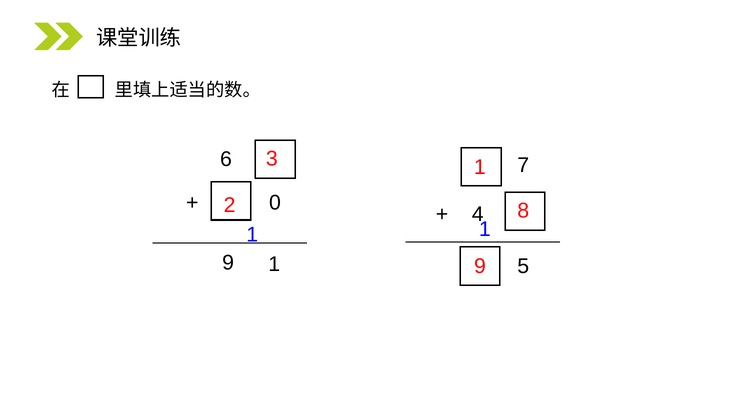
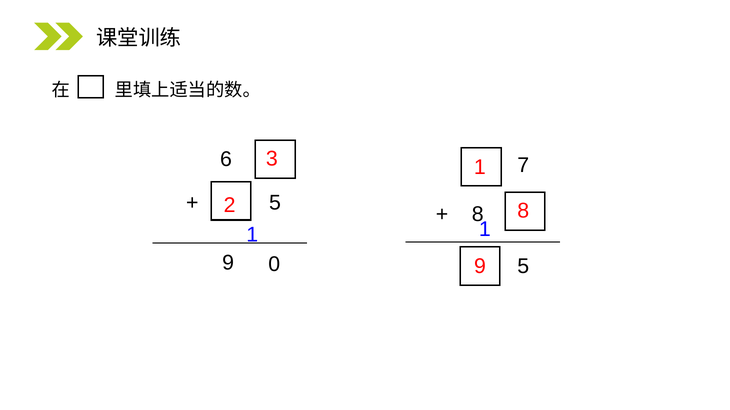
0 at (275, 203): 0 -> 5
4 at (478, 214): 4 -> 8
9 1: 1 -> 0
